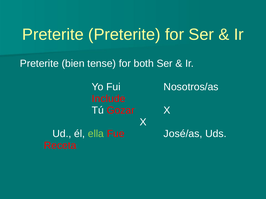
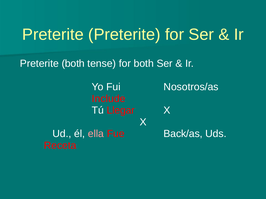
Preterite bien: bien -> both
Gozar: Gozar -> Llegar
ella colour: light green -> pink
José/as: José/as -> Back/as
